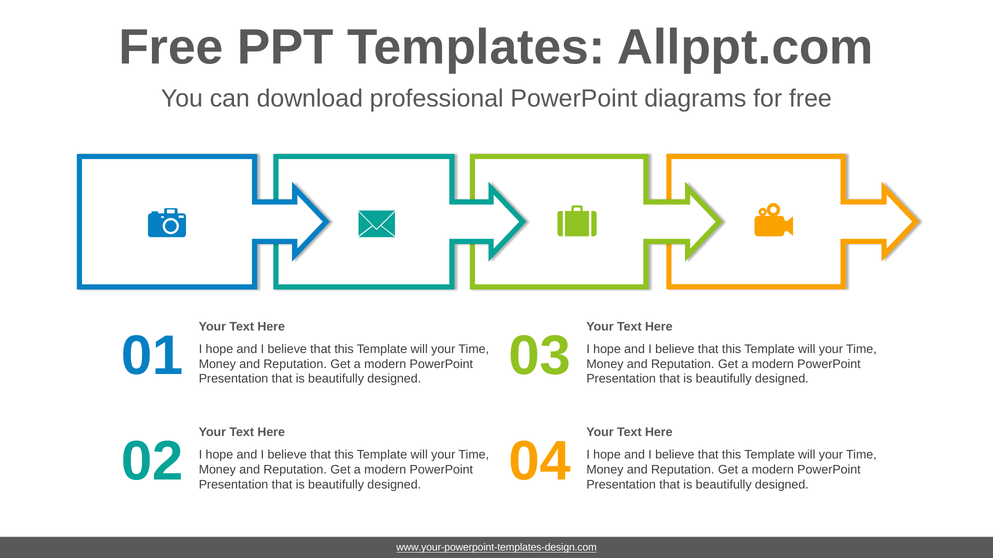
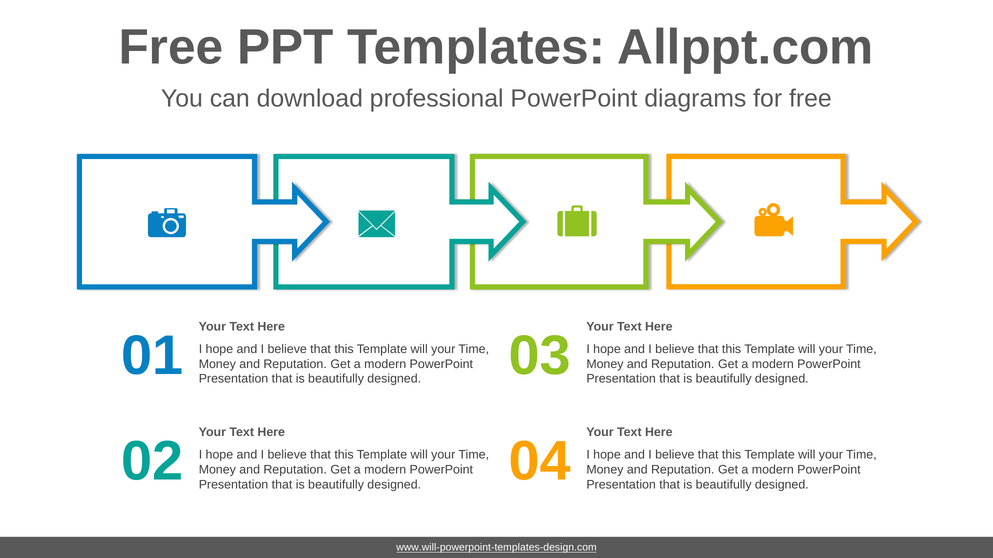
www.your-powerpoint-templates-design.com: www.your-powerpoint-templates-design.com -> www.will-powerpoint-templates-design.com
